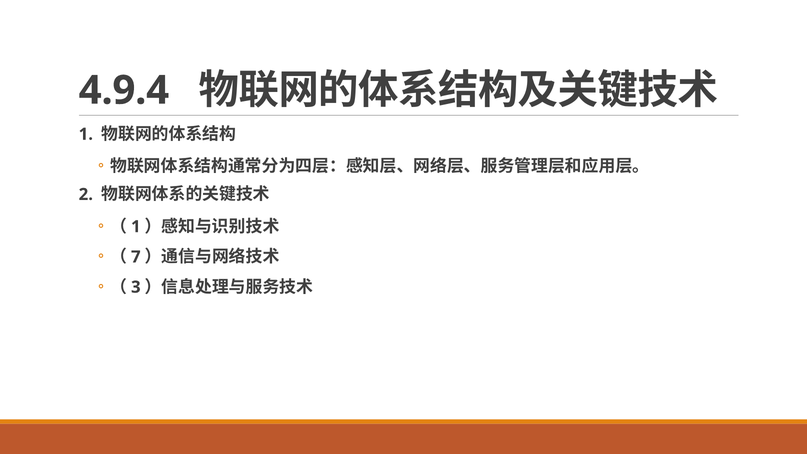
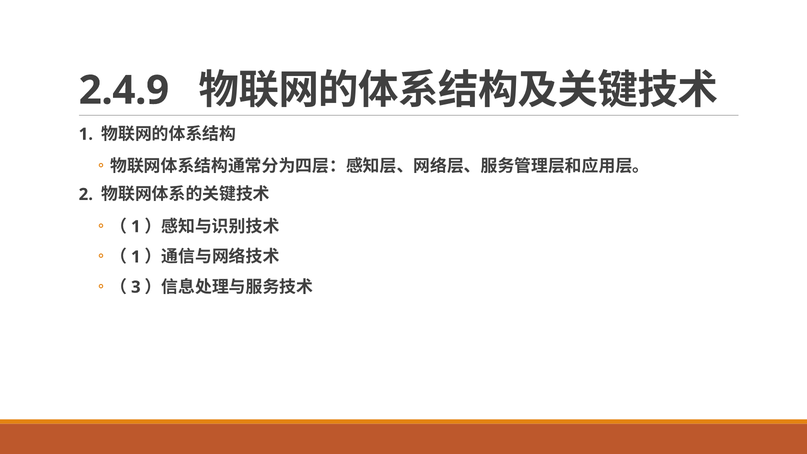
4.9.4: 4.9.4 -> 2.4.9
7 at (136, 257): 7 -> 1
